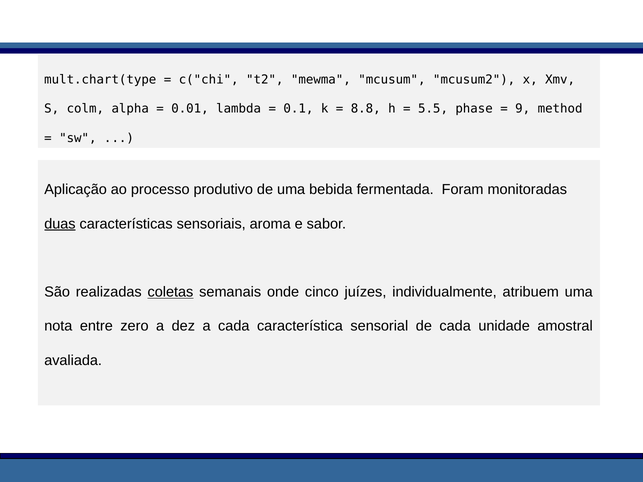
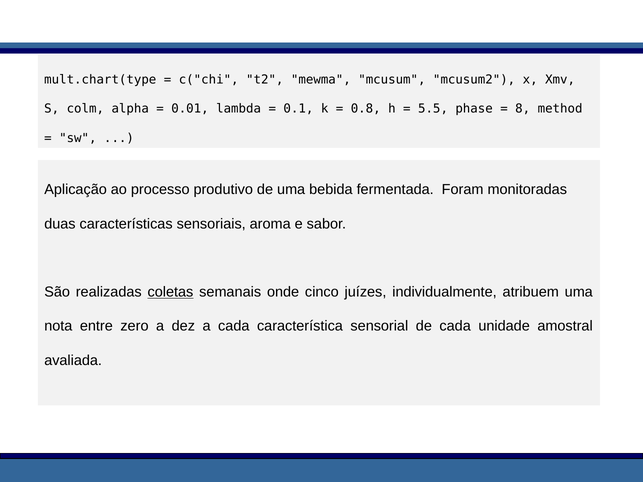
8.8: 8.8 -> 0.8
9: 9 -> 8
duas underline: present -> none
